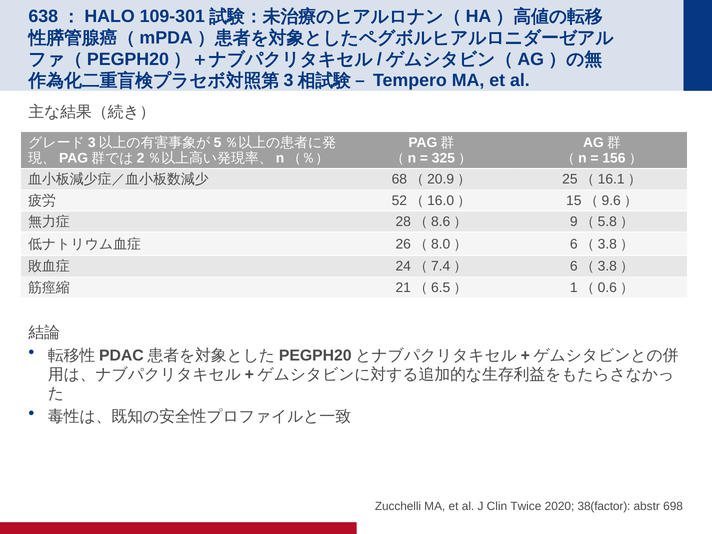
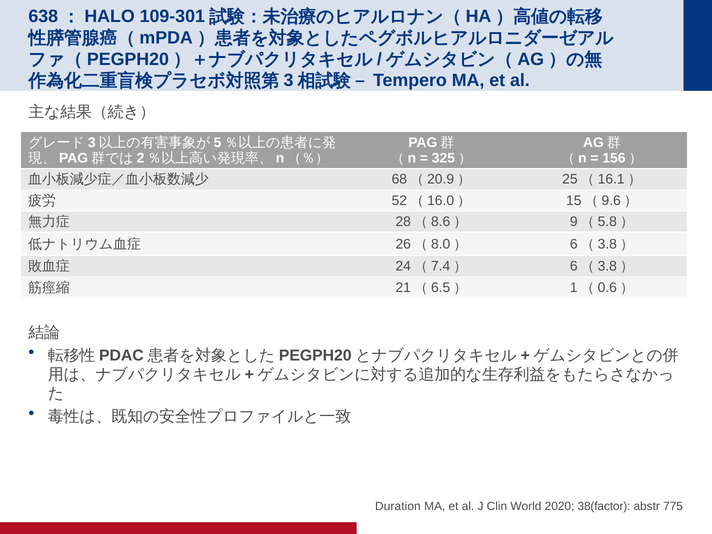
Zucchelli: Zucchelli -> Duration
Twice: Twice -> World
698: 698 -> 775
